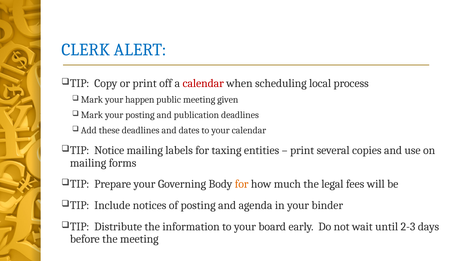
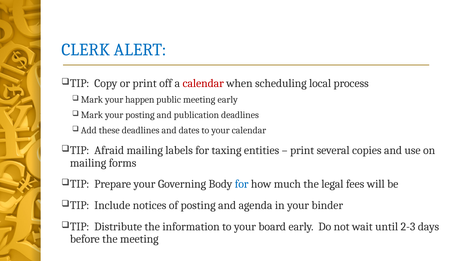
meeting given: given -> early
Notice: Notice -> Afraid
for at (242, 184) colour: orange -> blue
